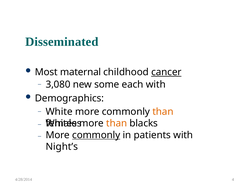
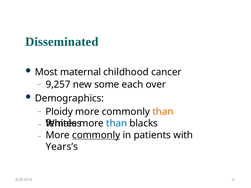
cancer underline: present -> none
3,080: 3,080 -> 9,257
each with: with -> over
White: White -> Ploidy
than at (117, 123) colour: orange -> blue
Night’s: Night’s -> Years’s
